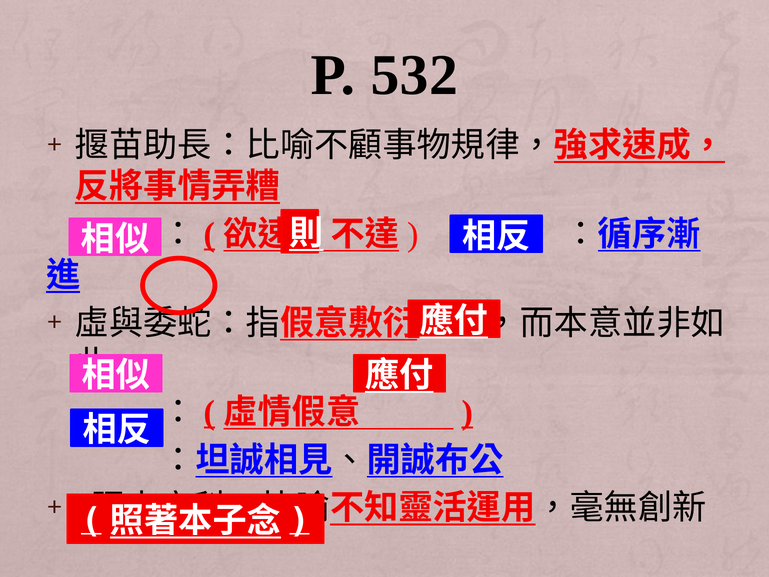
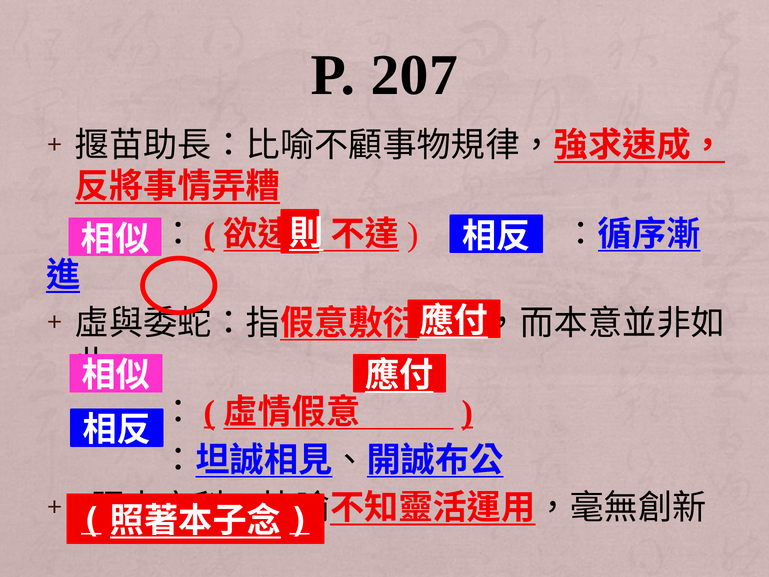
532: 532 -> 207
